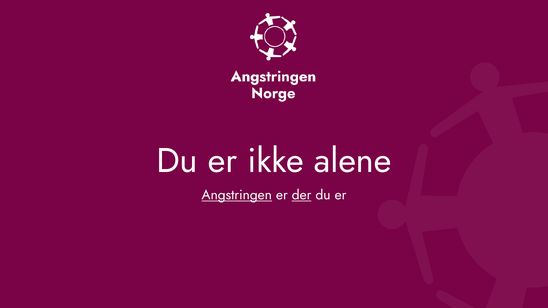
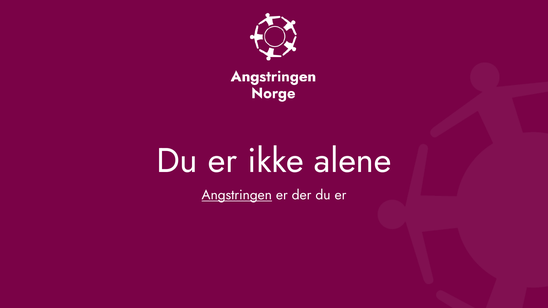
der underline: present -> none
